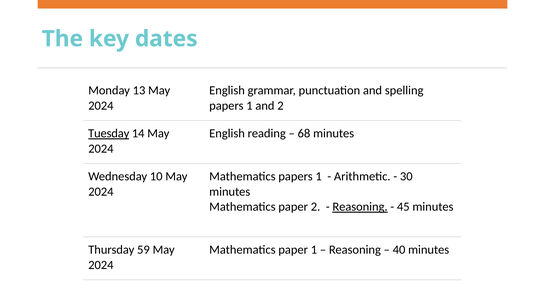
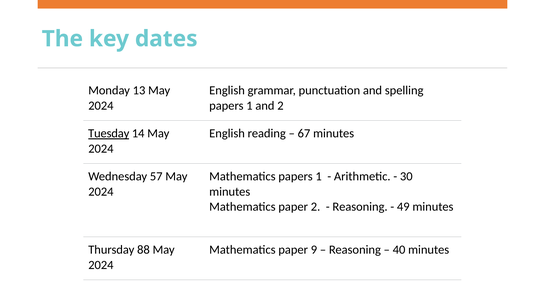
68: 68 -> 67
10: 10 -> 57
Reasoning at (360, 207) underline: present -> none
45: 45 -> 49
59: 59 -> 88
paper 1: 1 -> 9
